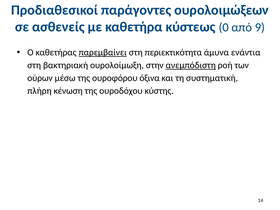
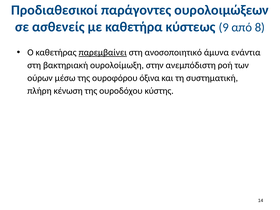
0: 0 -> 9
9: 9 -> 8
περιεκτικότητα: περιεκτικότητα -> ανοσοποιητικό
ανεμπόδιστη underline: present -> none
